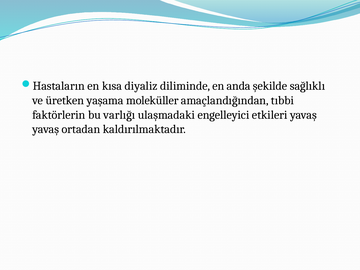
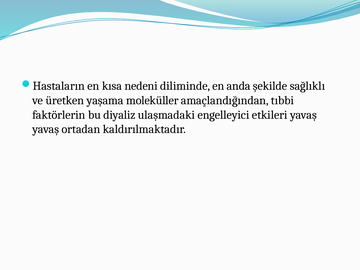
diyaliz: diyaliz -> nedeni
varlığı: varlığı -> diyaliz
